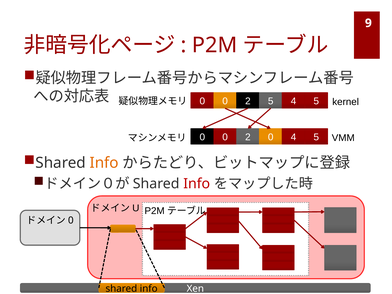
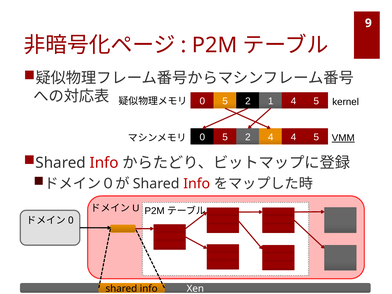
0 at (225, 101): 0 -> 5
2 5: 5 -> 1
0 at (225, 137): 0 -> 5
2 0: 0 -> 4
VMM underline: none -> present
Info at (104, 163) colour: orange -> red
